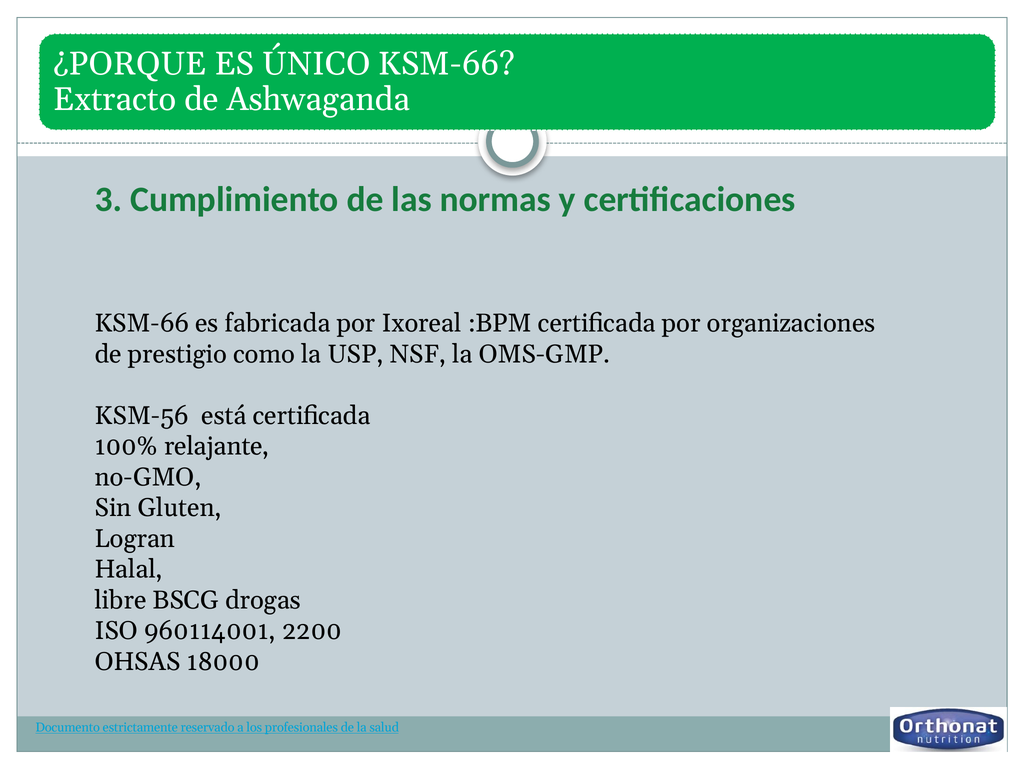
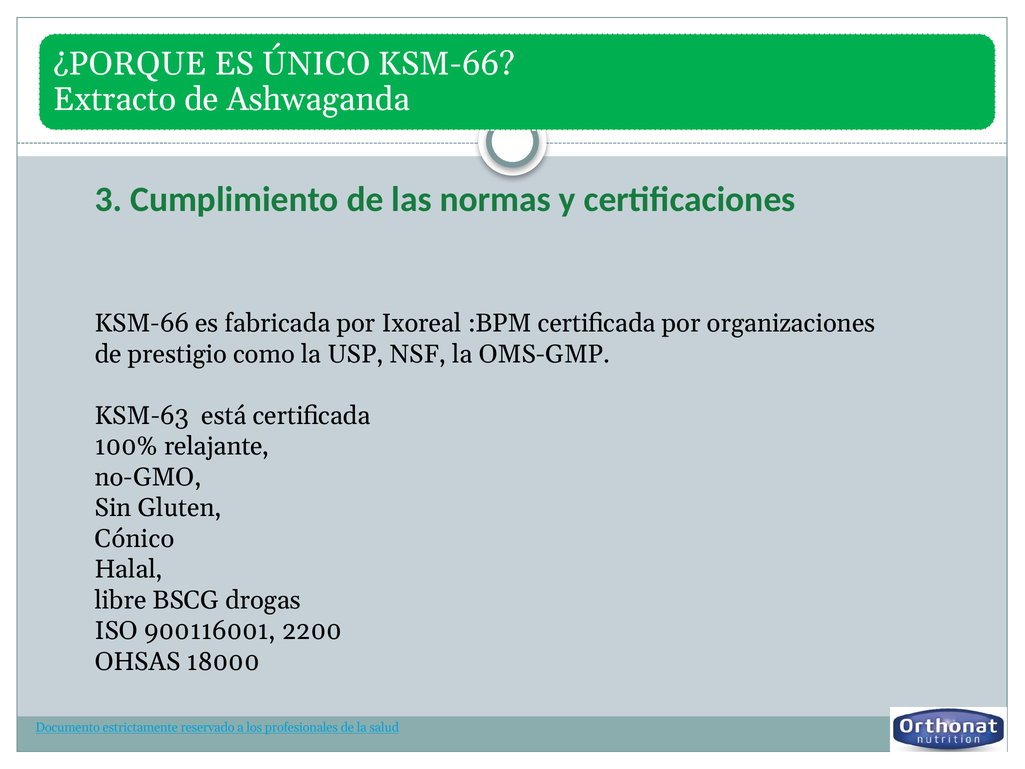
KSM-56: KSM-56 -> KSM-63
Logran: Logran -> Cónico
960114001: 960114001 -> 900116001
